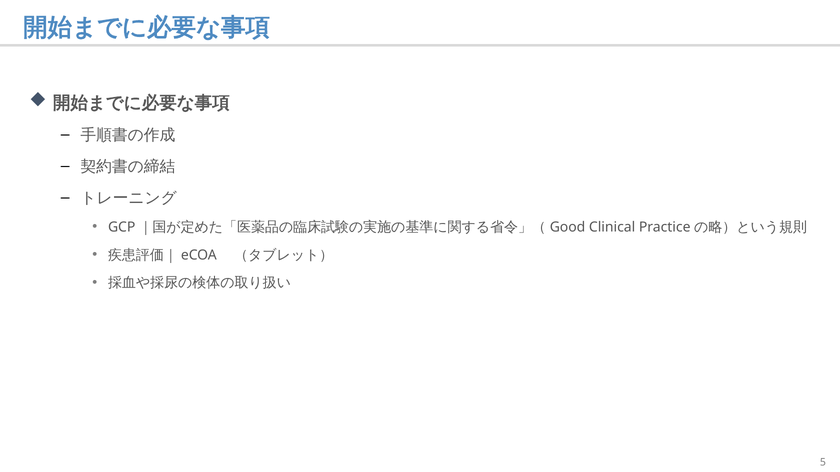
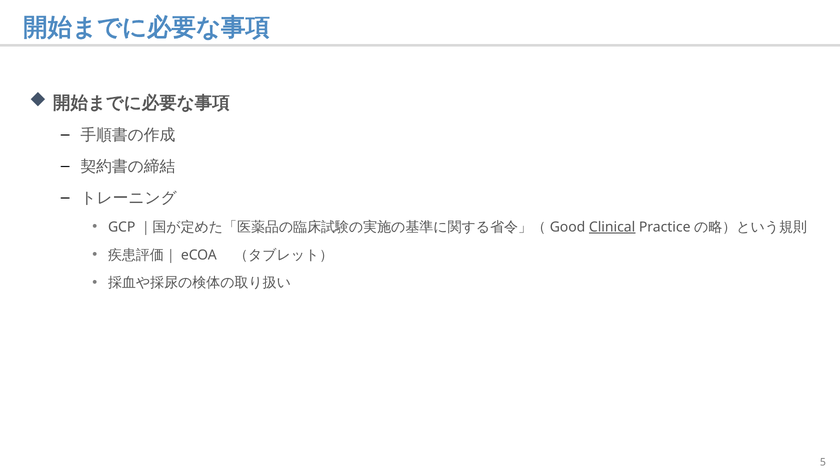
Clinical underline: none -> present
